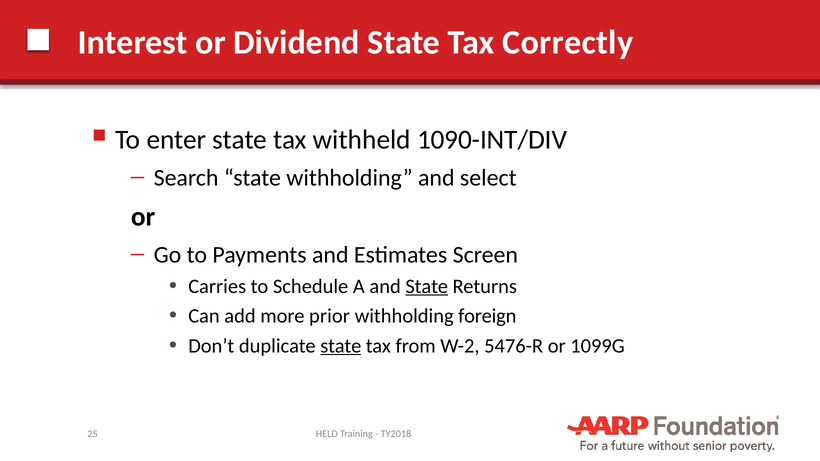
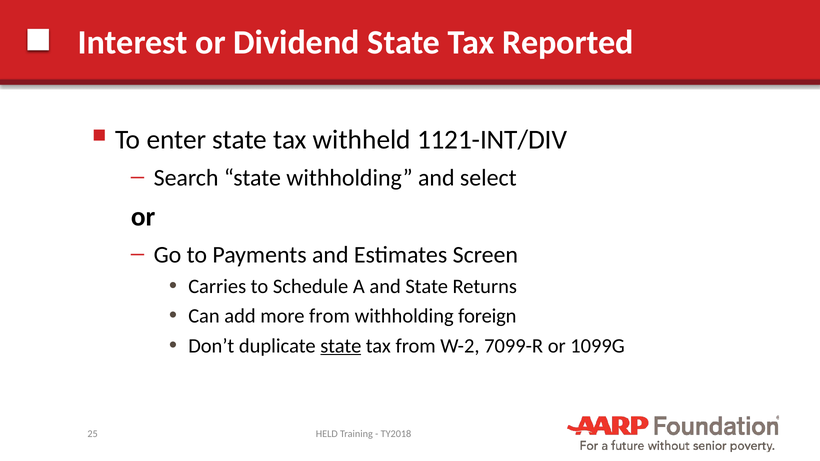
Correctly: Correctly -> Reported
1090-INT/DIV: 1090-INT/DIV -> 1121-INT/DIV
State at (427, 286) underline: present -> none
more prior: prior -> from
5476-R: 5476-R -> 7099-R
